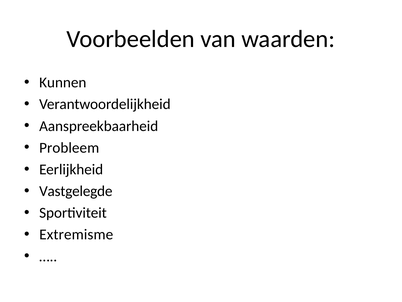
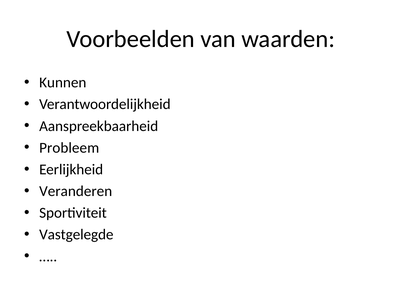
Vastgelegde: Vastgelegde -> Veranderen
Extremisme: Extremisme -> Vastgelegde
